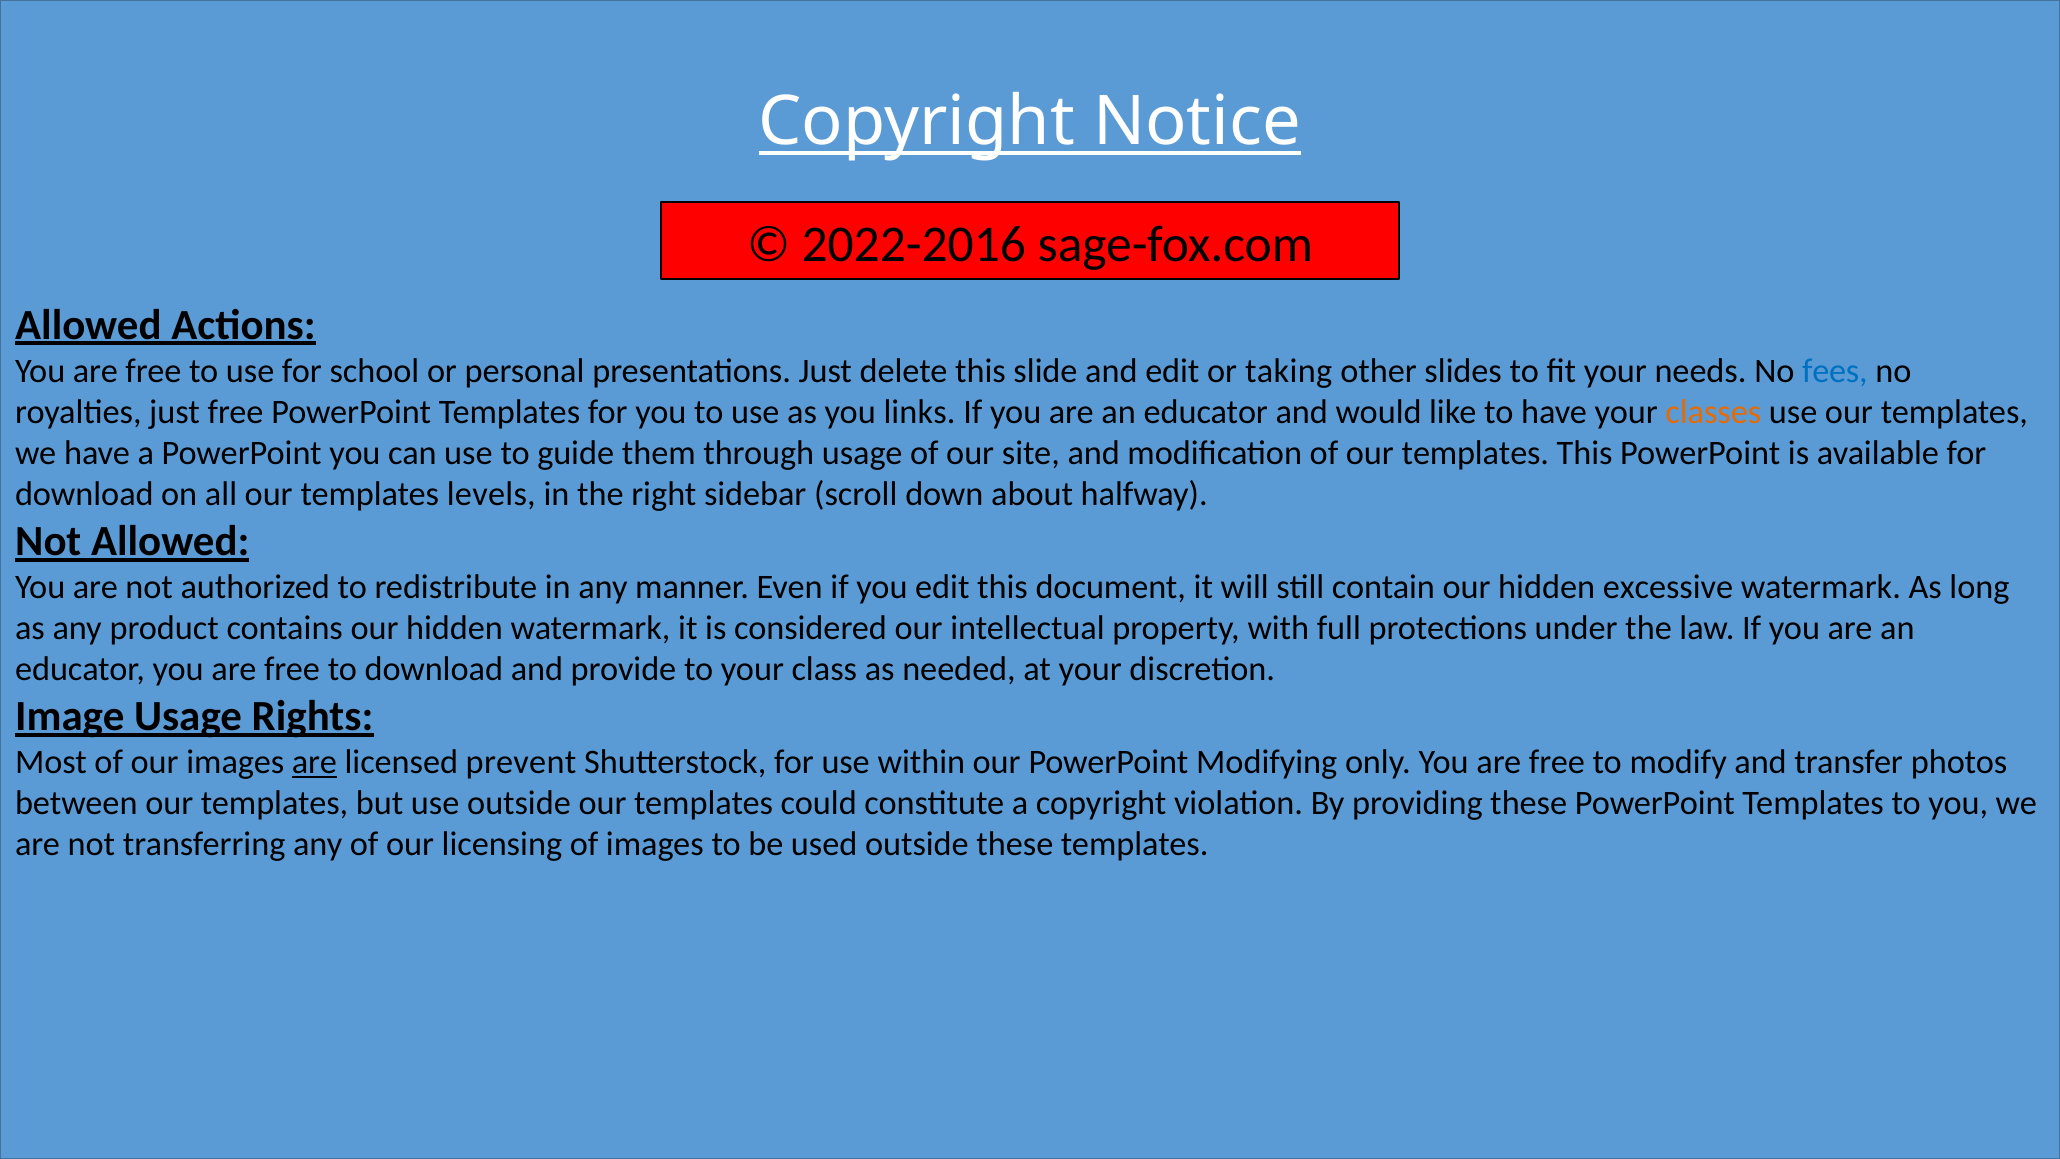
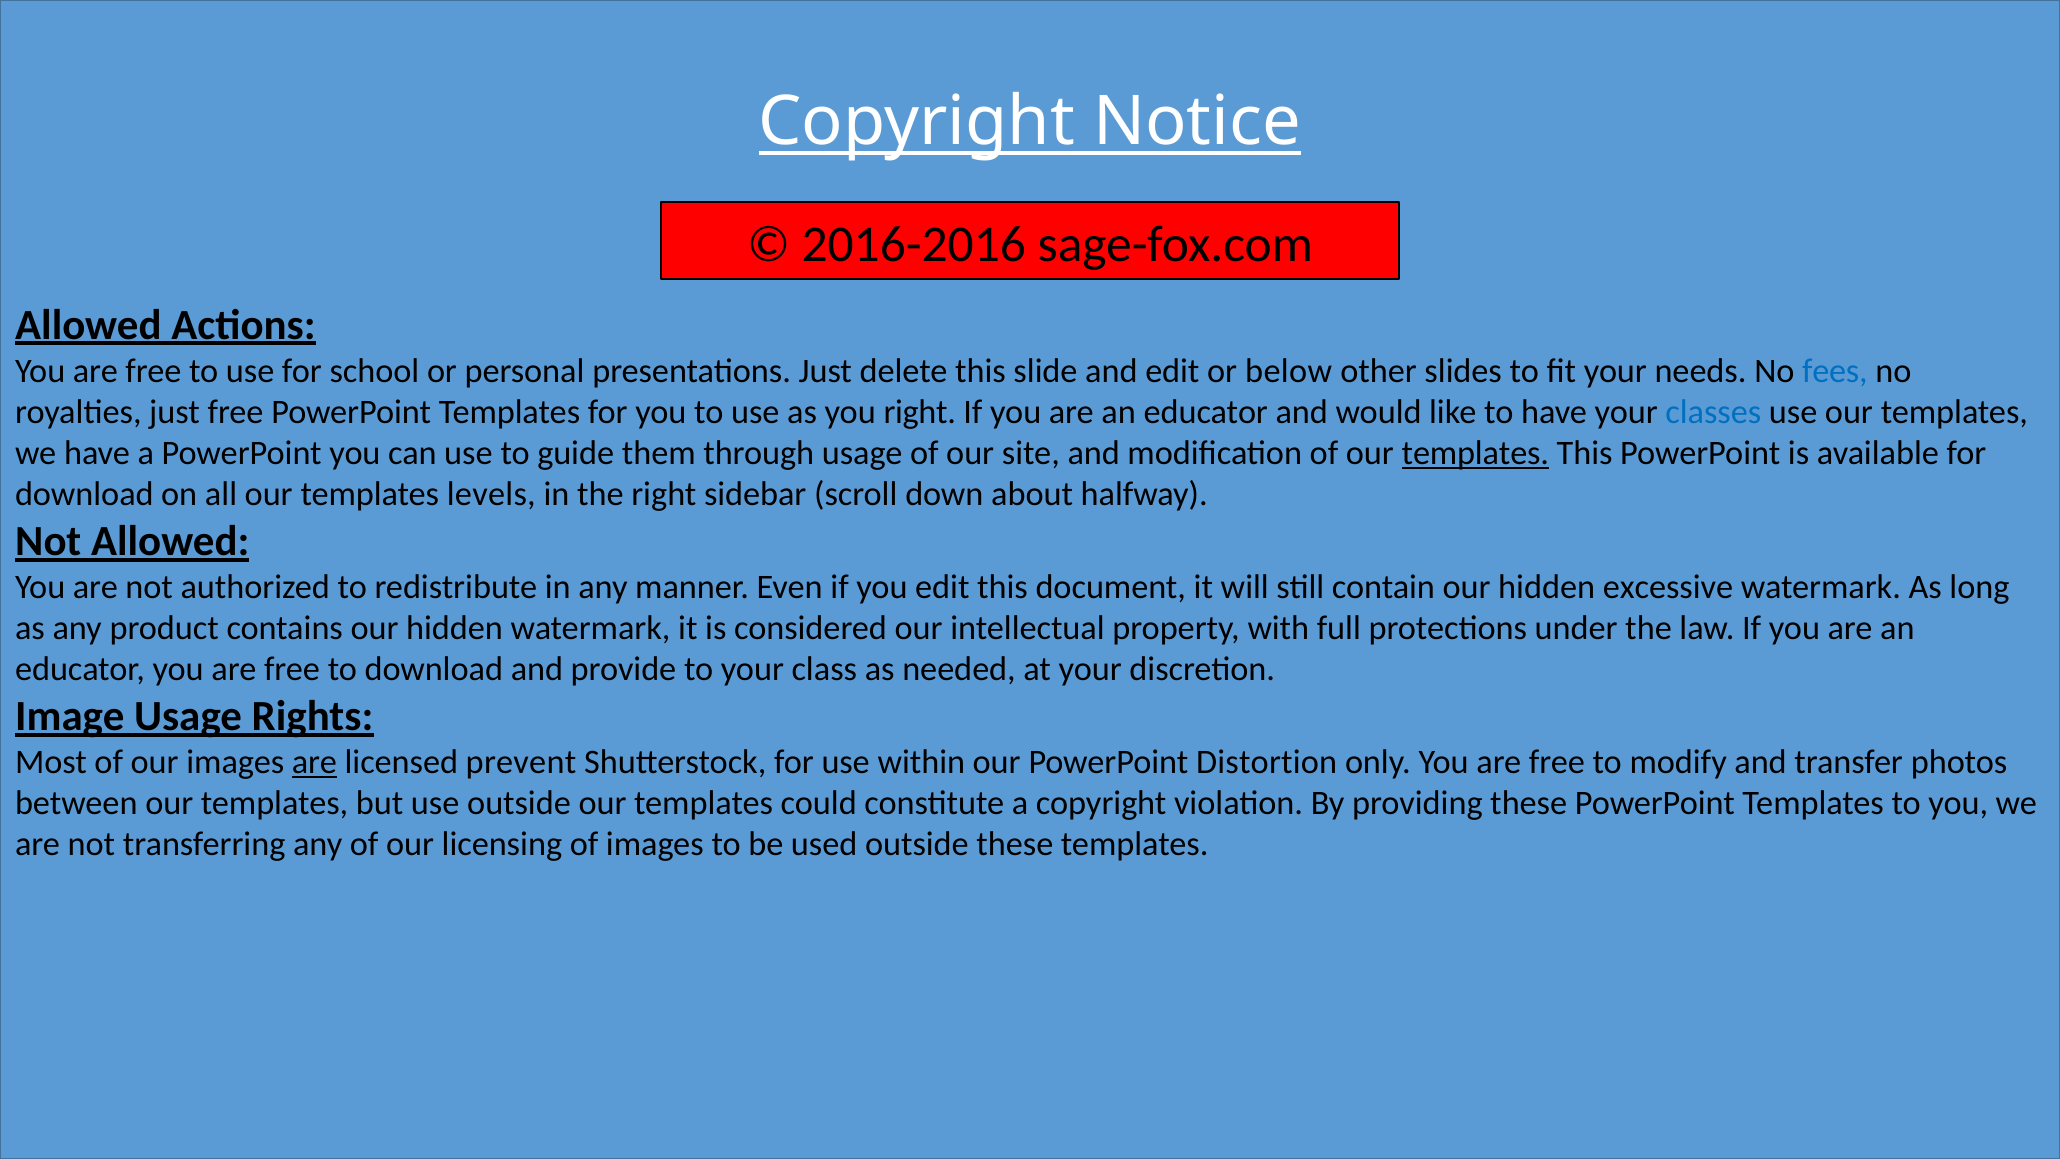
2022-2016: 2022-2016 -> 2016-2016
taking: taking -> below
you links: links -> right
classes colour: orange -> blue
templates at (1475, 453) underline: none -> present
Modifying: Modifying -> Distortion
